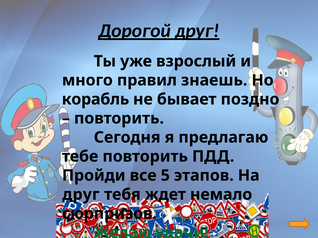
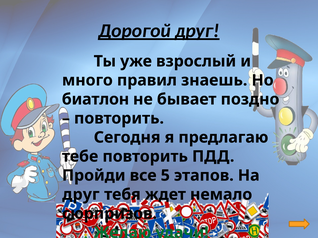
корабль: корабль -> биатлон
